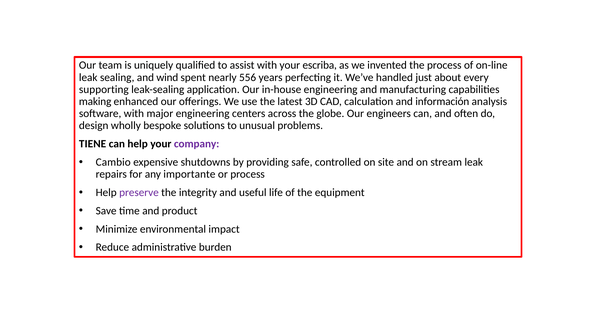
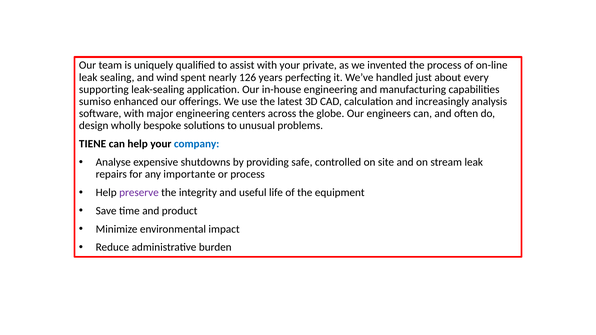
escriba: escriba -> private
556: 556 -> 126
making: making -> sumiso
información: información -> increasingly
company colour: purple -> blue
Cambio: Cambio -> Analyse
